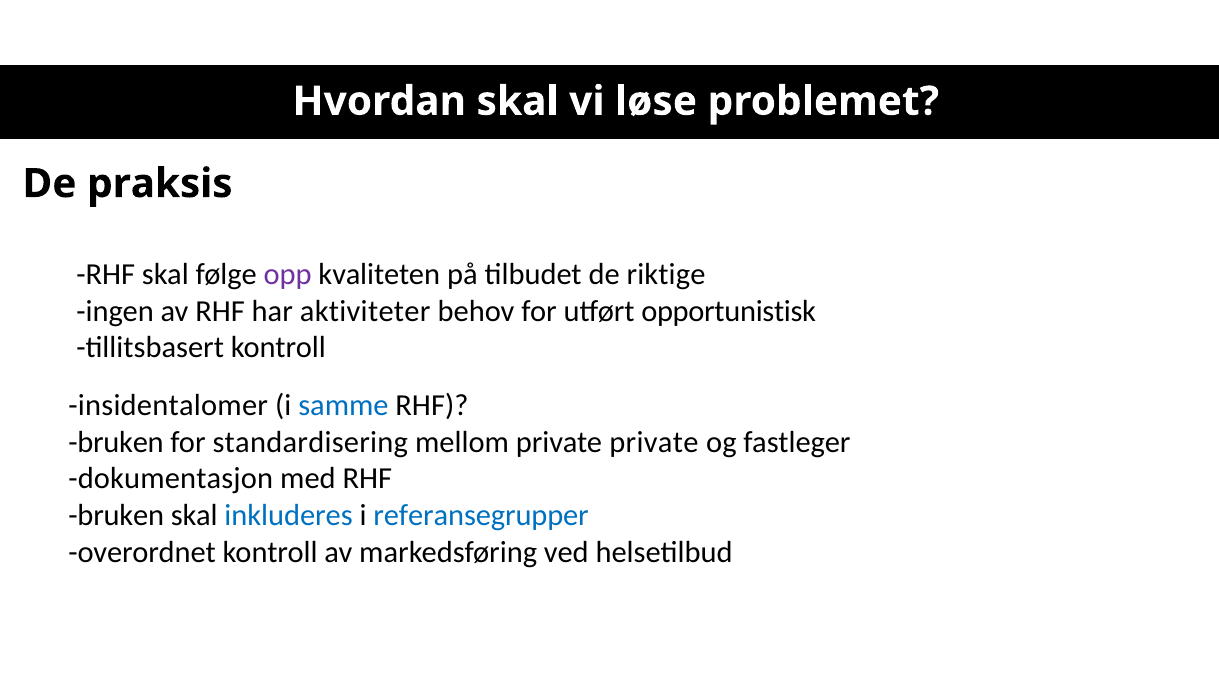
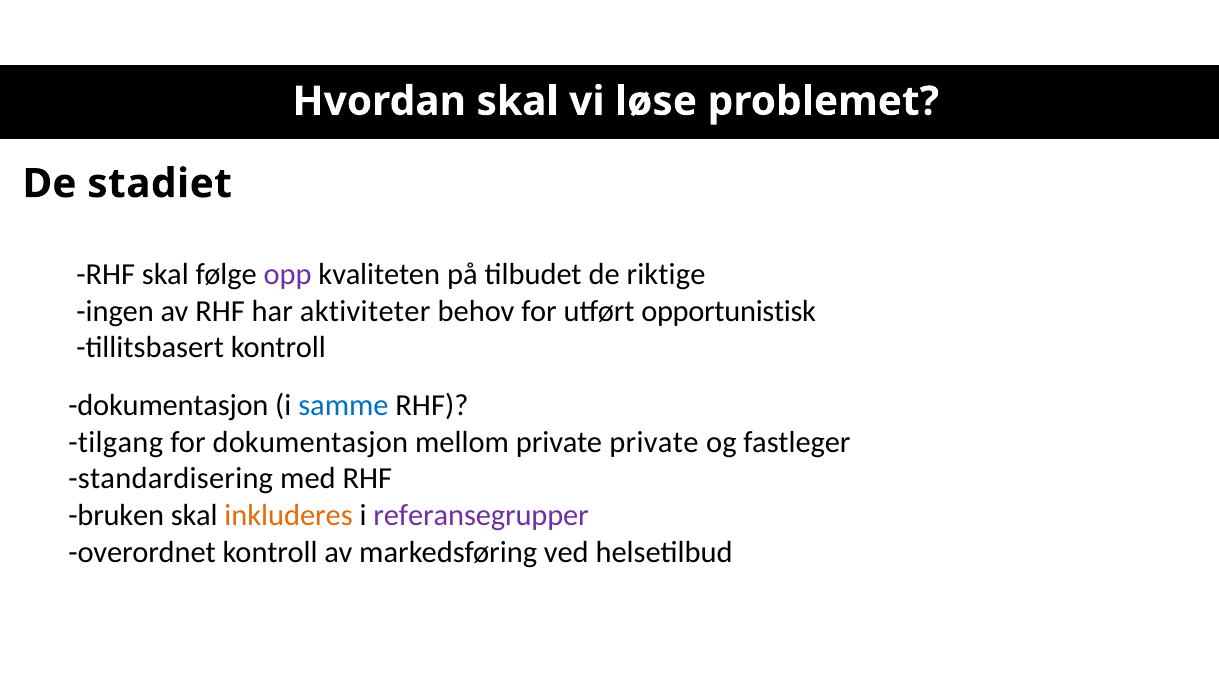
praksis: praksis -> stadiet
insidentalomer at (168, 406): insidentalomer -> dokumentasjon
bruken at (116, 442): bruken -> tilgang
for standardisering: standardisering -> dokumentasjon
dokumentasjon: dokumentasjon -> standardisering
inkluderes colour: blue -> orange
referansegrupper colour: blue -> purple
